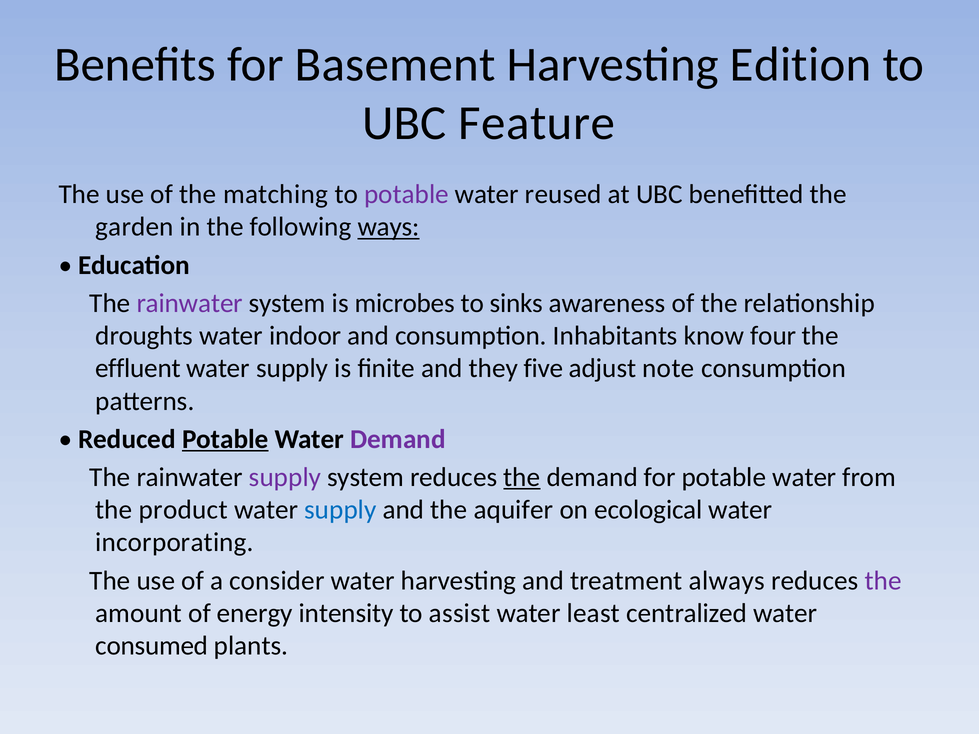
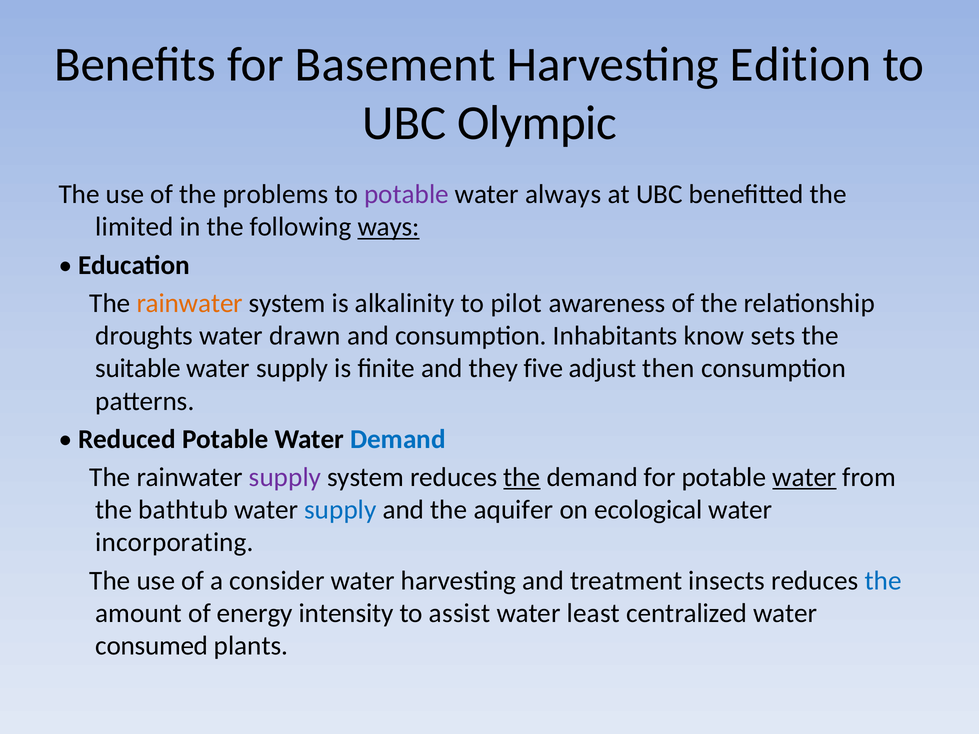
Feature: Feature -> Olympic
matching: matching -> problems
reused: reused -> always
garden: garden -> limited
rainwater at (190, 303) colour: purple -> orange
microbes: microbes -> alkalinity
sinks: sinks -> pilot
indoor: indoor -> drawn
four: four -> sets
effluent: effluent -> suitable
note: note -> then
Potable at (225, 439) underline: present -> none
Demand at (398, 439) colour: purple -> blue
water at (804, 477) underline: none -> present
product: product -> bathtub
always: always -> insects
the at (883, 581) colour: purple -> blue
